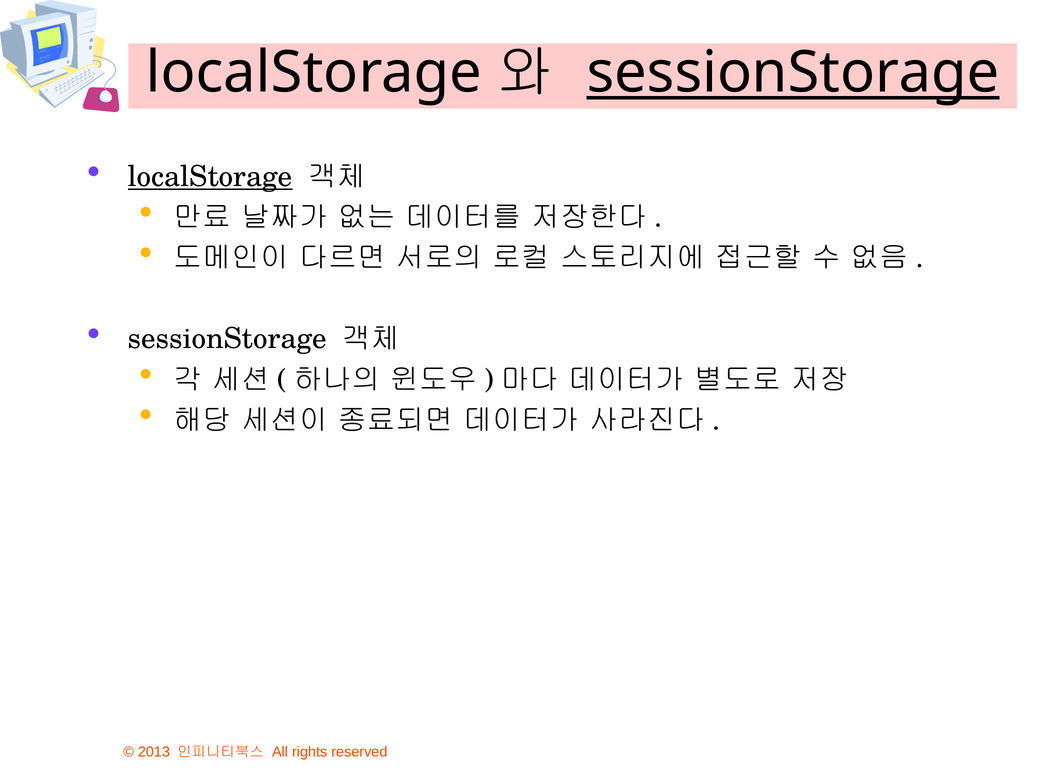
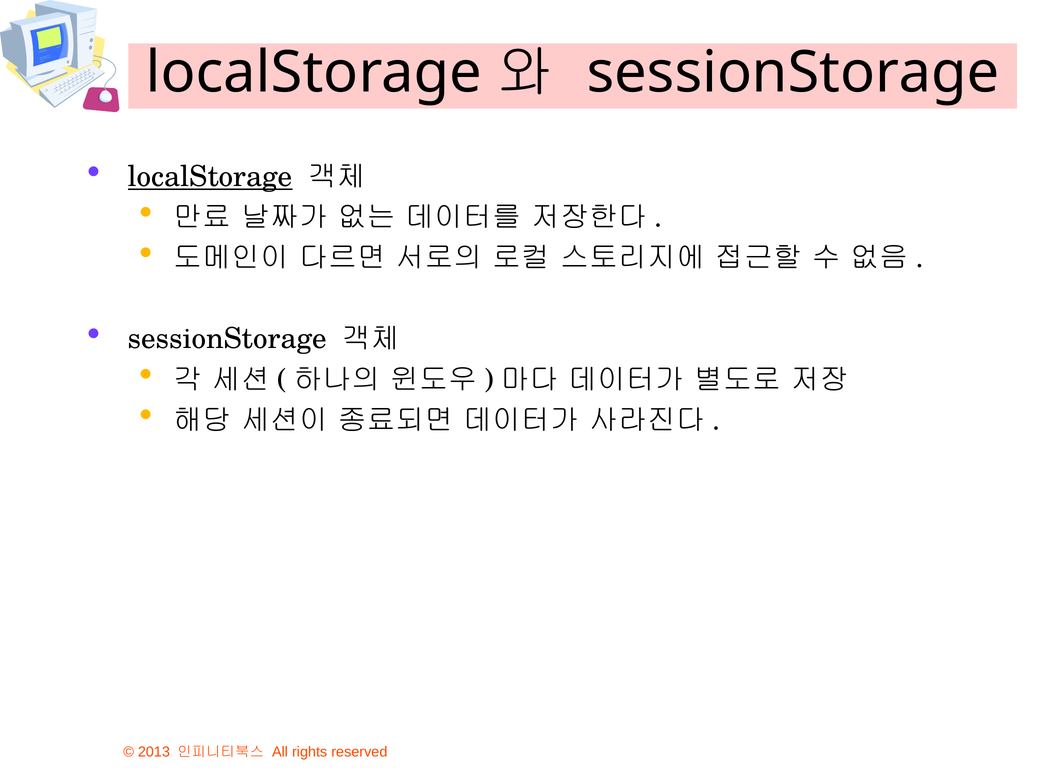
sessionStorage at (793, 73) underline: present -> none
